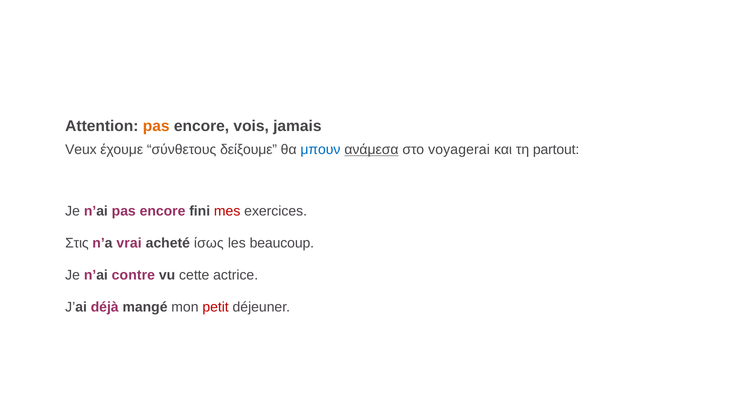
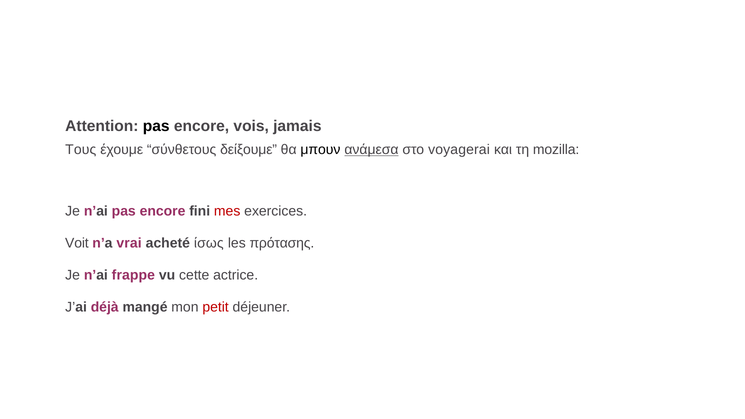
pas at (156, 126) colour: orange -> black
Veux: Veux -> Τους
μπουν colour: blue -> black
partout: partout -> mozilla
Στις: Στις -> Voit
beaucoup: beaucoup -> πρότασης
contre: contre -> frappe
